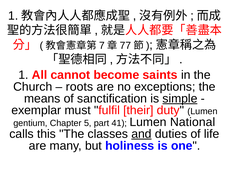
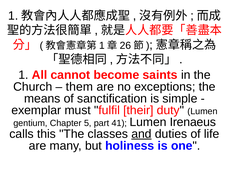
7 at (102, 45): 7 -> 1
77: 77 -> 26
roots: roots -> them
simple underline: present -> none
National: National -> Irenaeus
